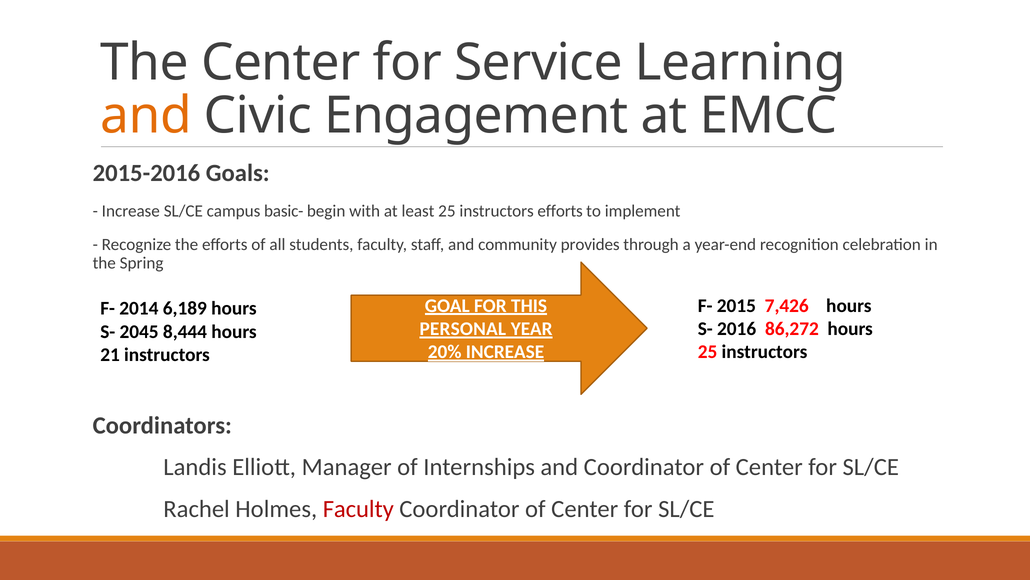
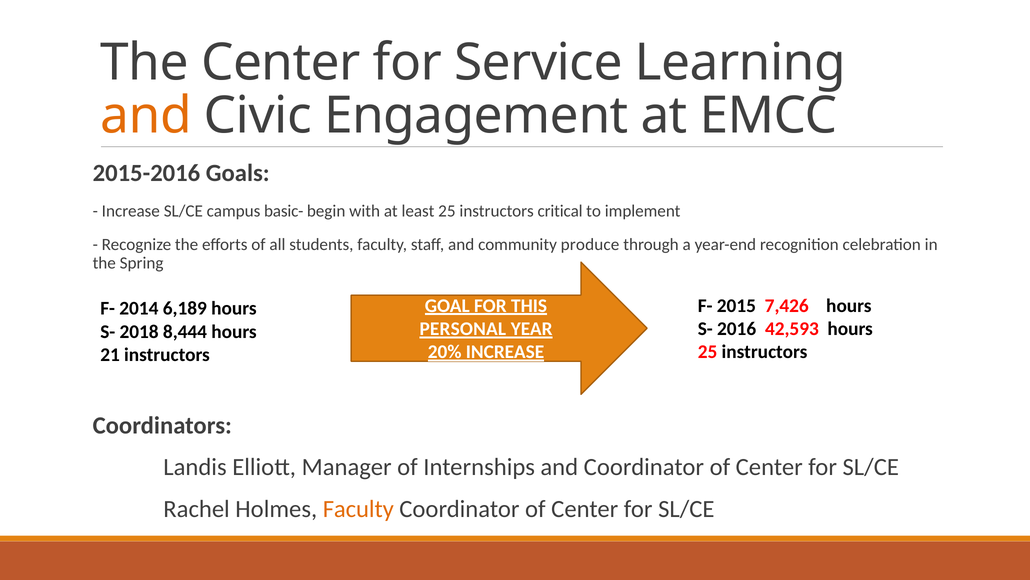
instructors efforts: efforts -> critical
provides: provides -> produce
86,272: 86,272 -> 42,593
2045: 2045 -> 2018
Faculty at (358, 508) colour: red -> orange
